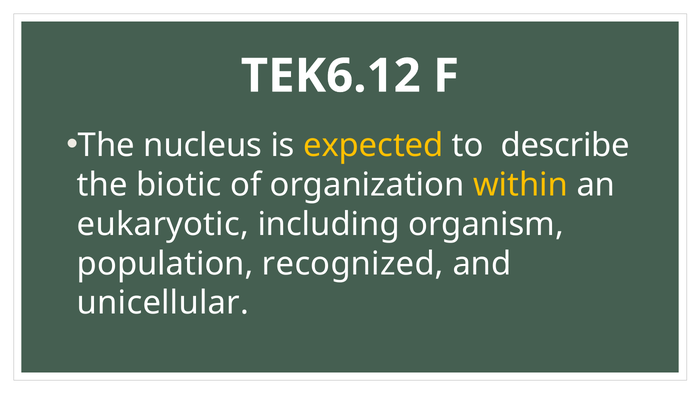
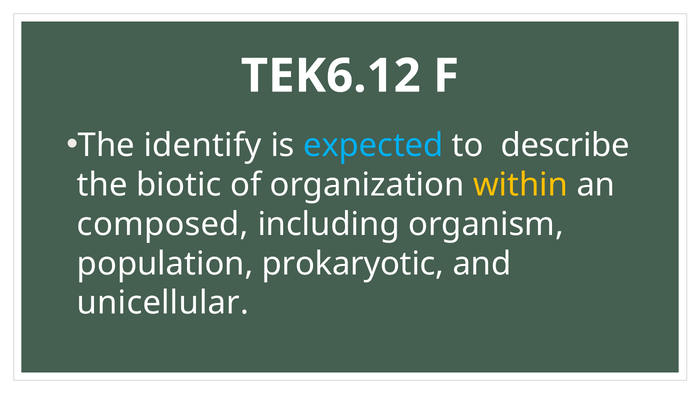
nucleus: nucleus -> identify
expected colour: yellow -> light blue
eukaryotic: eukaryotic -> composed
recognized: recognized -> prokaryotic
